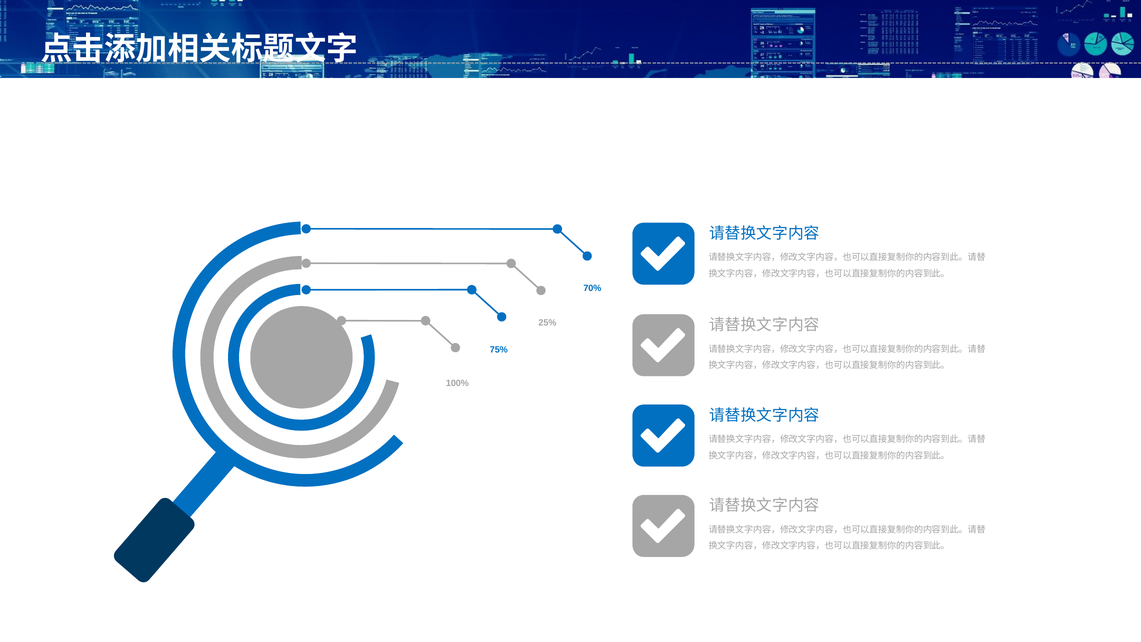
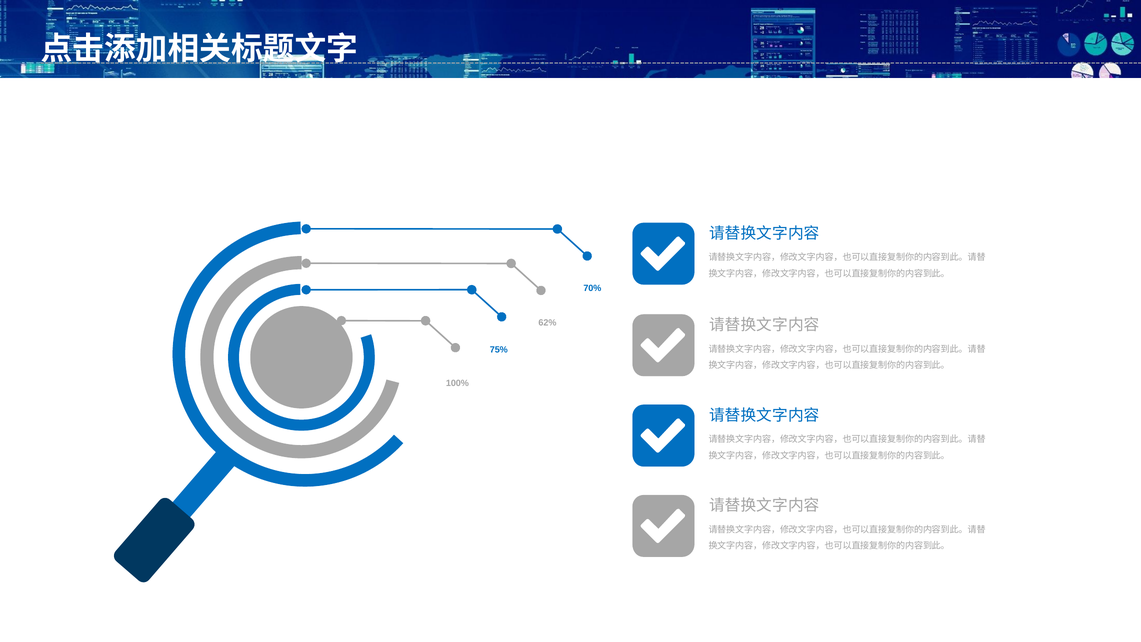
25%: 25% -> 62%
